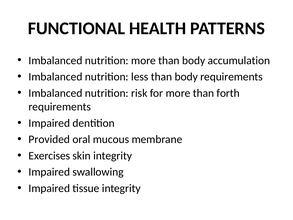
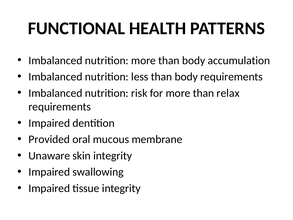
forth: forth -> relax
Exercises: Exercises -> Unaware
